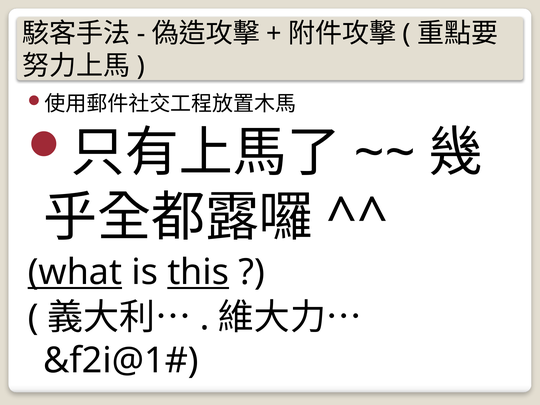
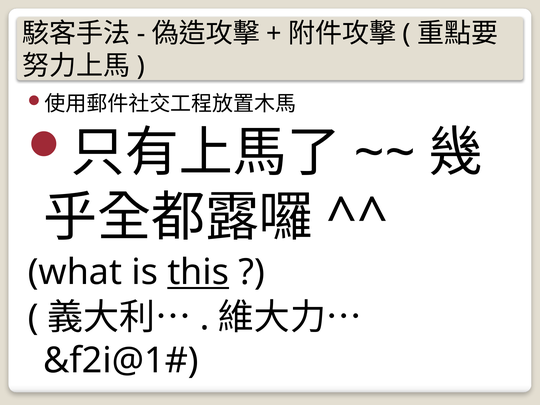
what underline: present -> none
